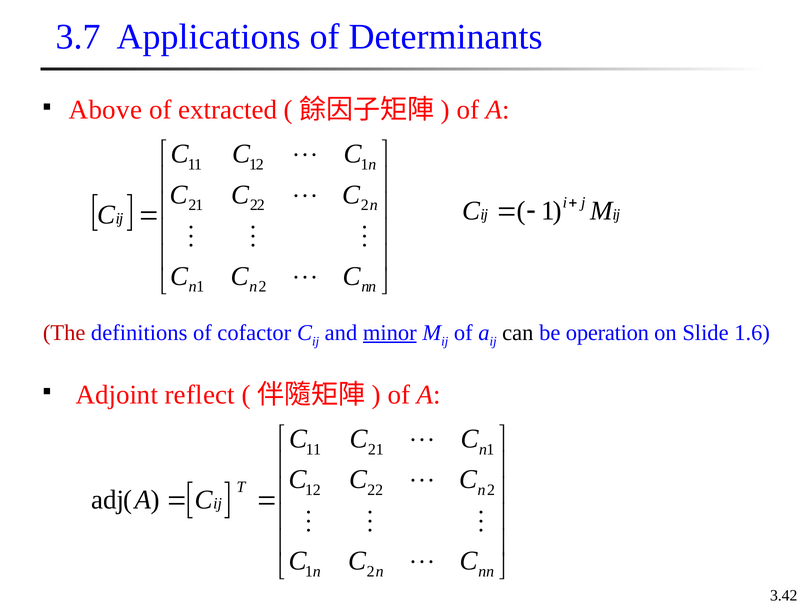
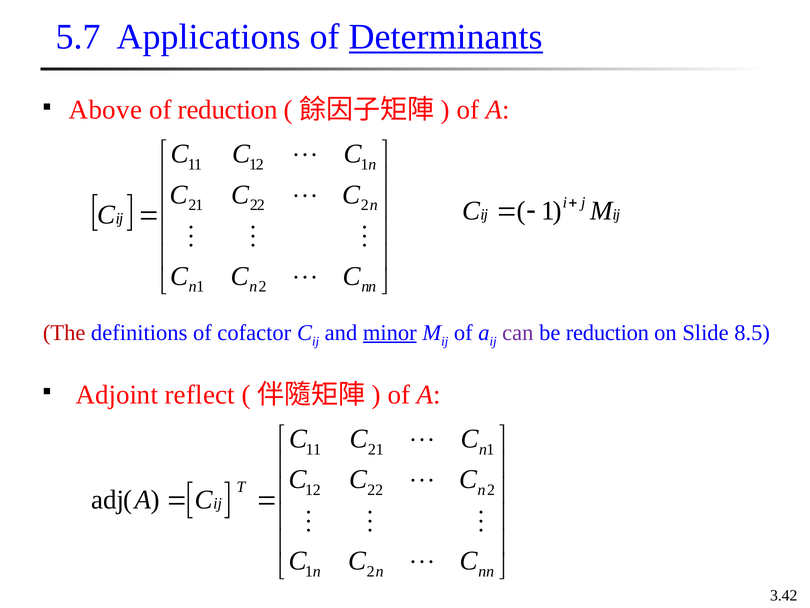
3.7: 3.7 -> 5.7
Determinants underline: none -> present
of extracted: extracted -> reduction
can colour: black -> purple
be operation: operation -> reduction
1.6: 1.6 -> 8.5
